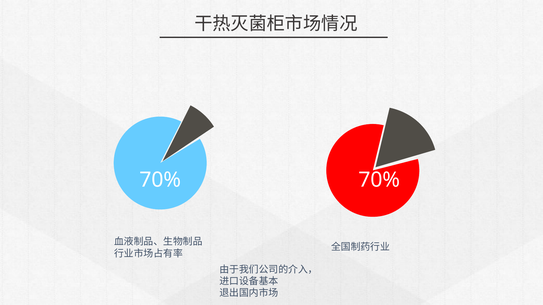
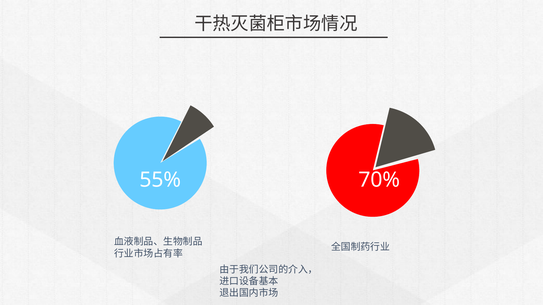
70% at (160, 180): 70% -> 55%
